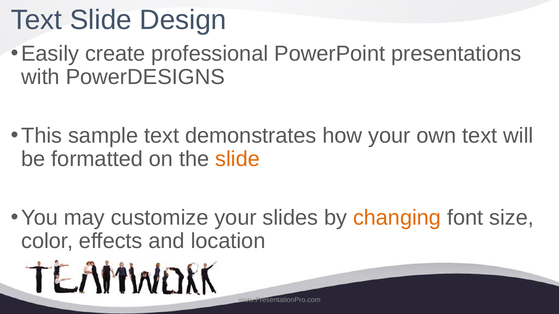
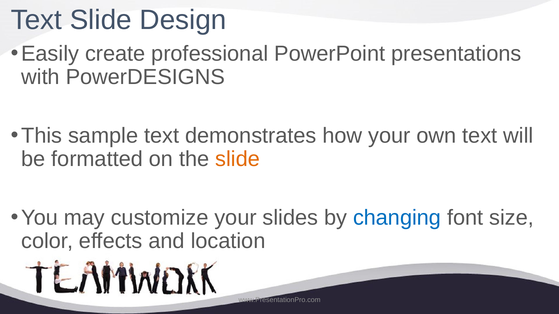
changing colour: orange -> blue
